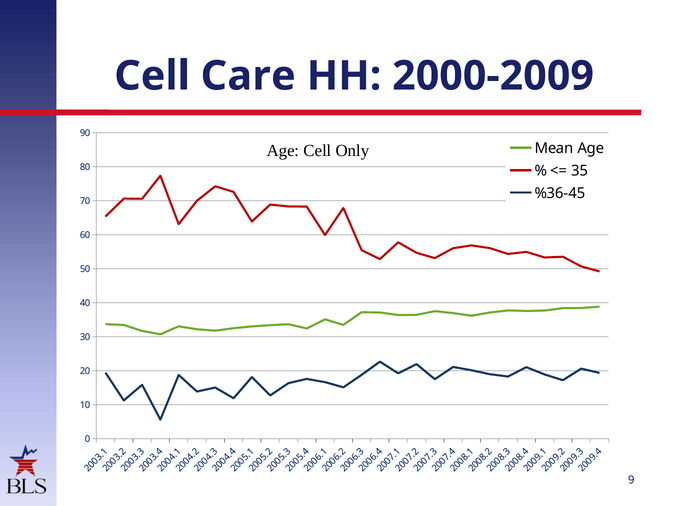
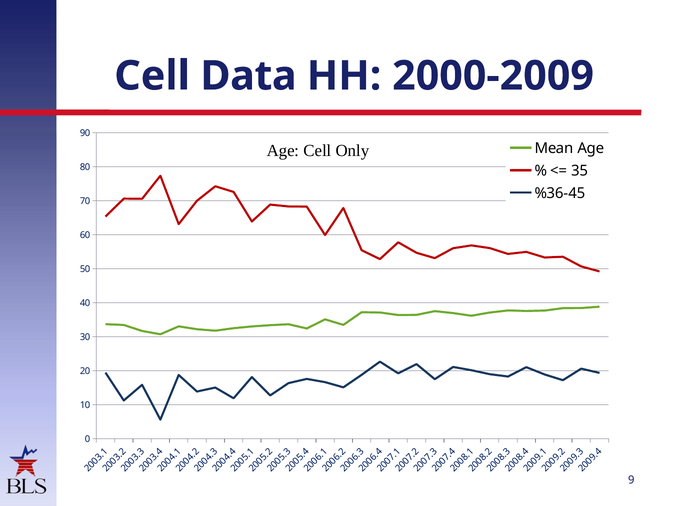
Care: Care -> Data
